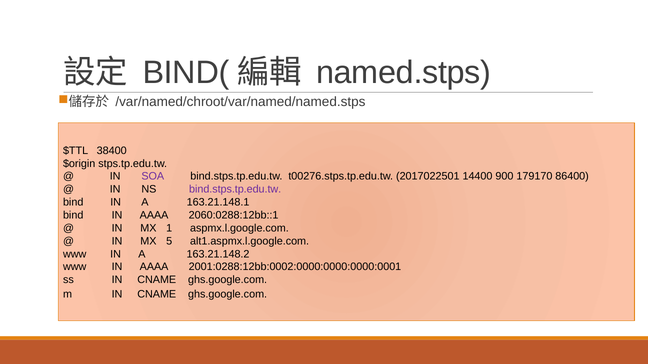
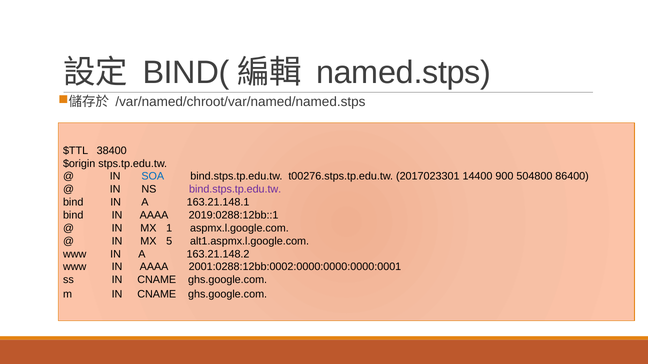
SOA colour: purple -> blue
2017022501: 2017022501 -> 2017023301
179170: 179170 -> 504800
2060:0288:12bb::1: 2060:0288:12bb::1 -> 2019:0288:12bb::1
